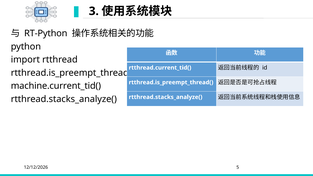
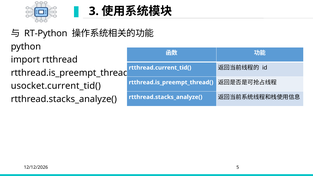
machine.current_tid(: machine.current_tid( -> usocket.current_tid(
